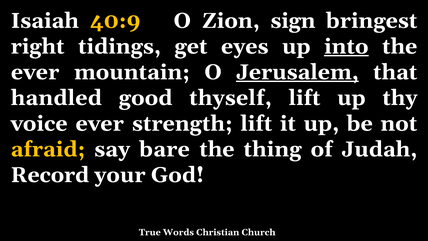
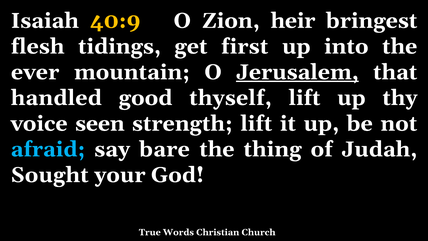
sign: sign -> heir
right: right -> flesh
eyes: eyes -> first
into underline: present -> none
voice ever: ever -> seen
afraid colour: yellow -> light blue
Record: Record -> Sought
